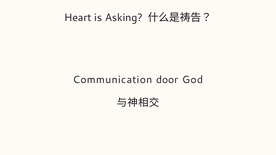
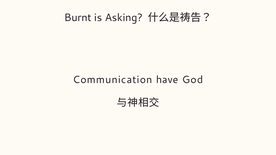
Heart: Heart -> Burnt
door: door -> have
